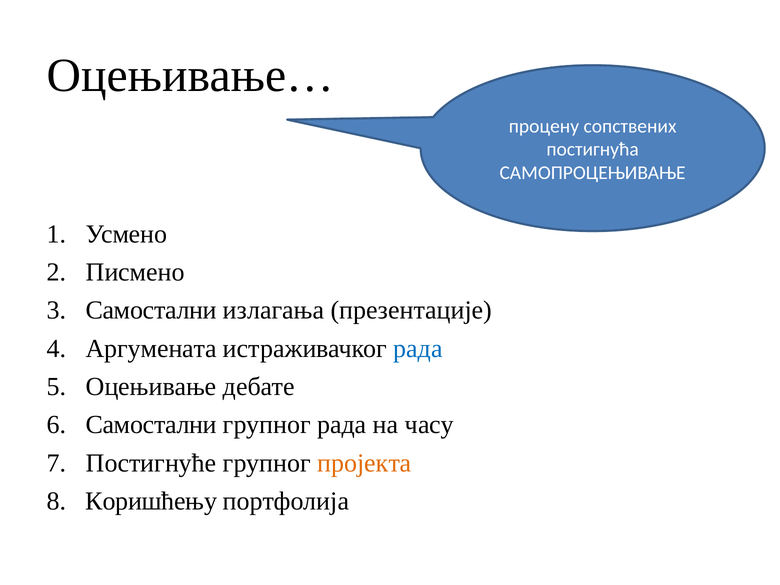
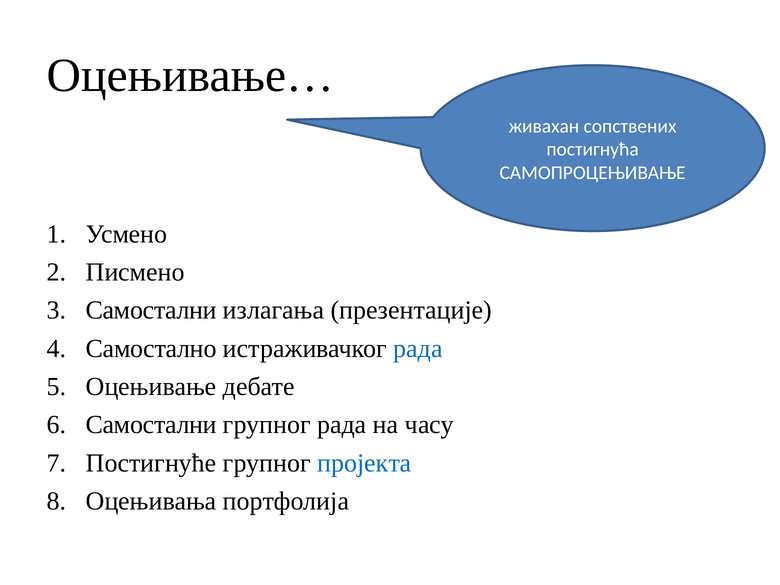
процену: процену -> живахан
Аргумената: Аргумената -> Сaмoстaлнo
пројекта colour: orange -> blue
Коришћењу: Коришћењу -> Оцењивања
